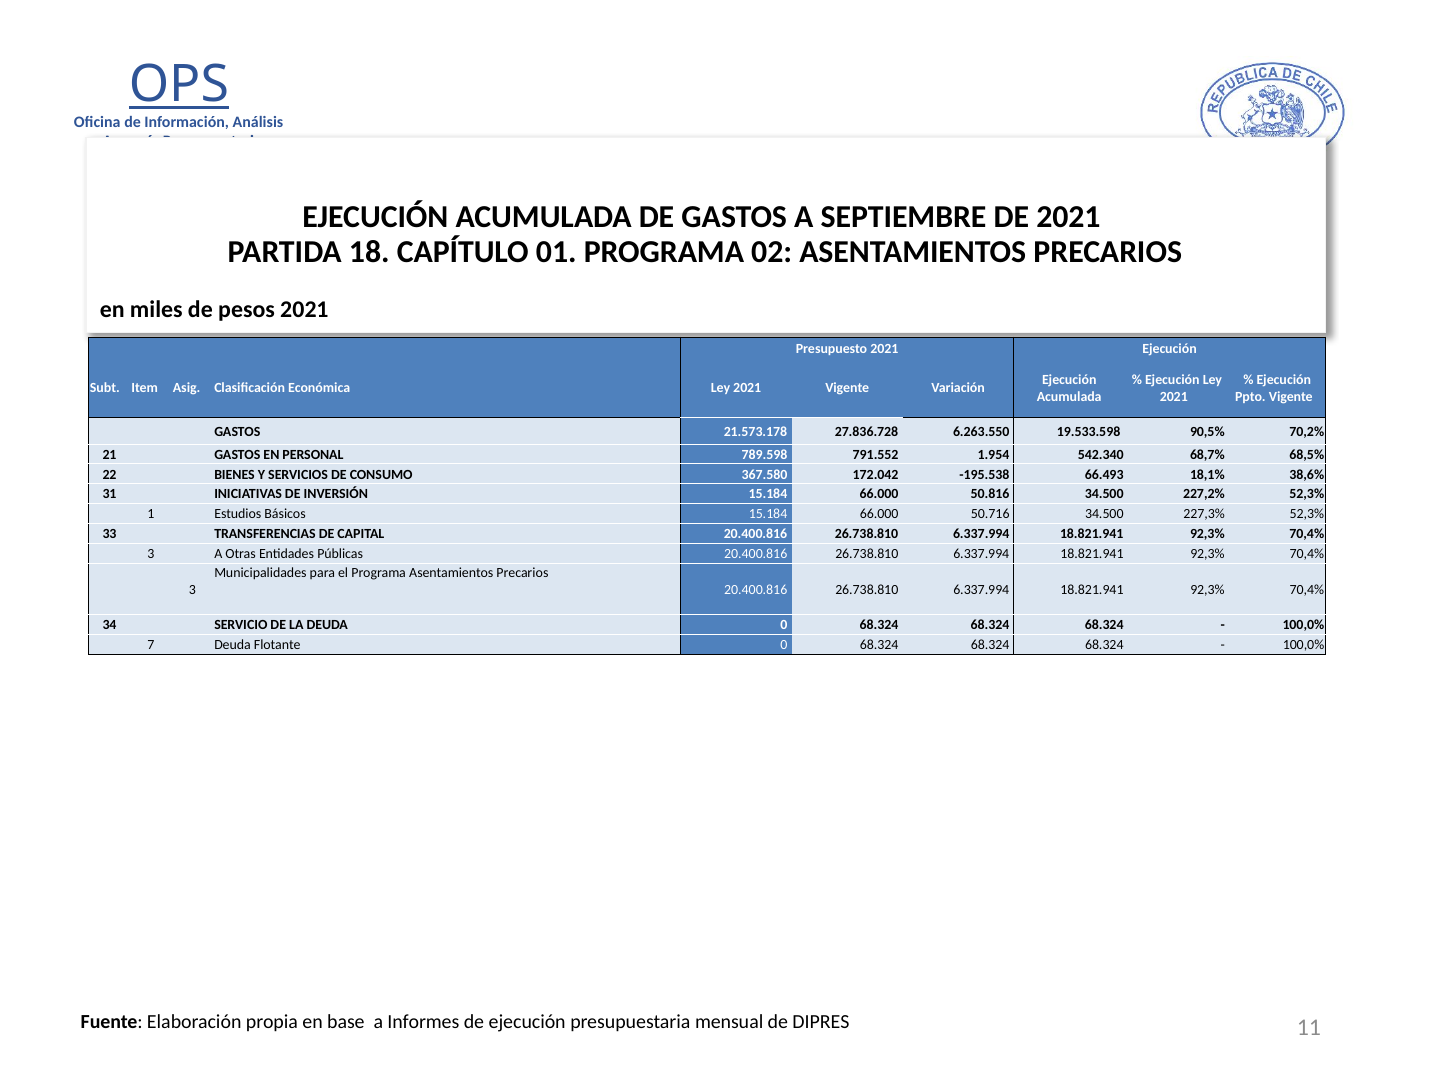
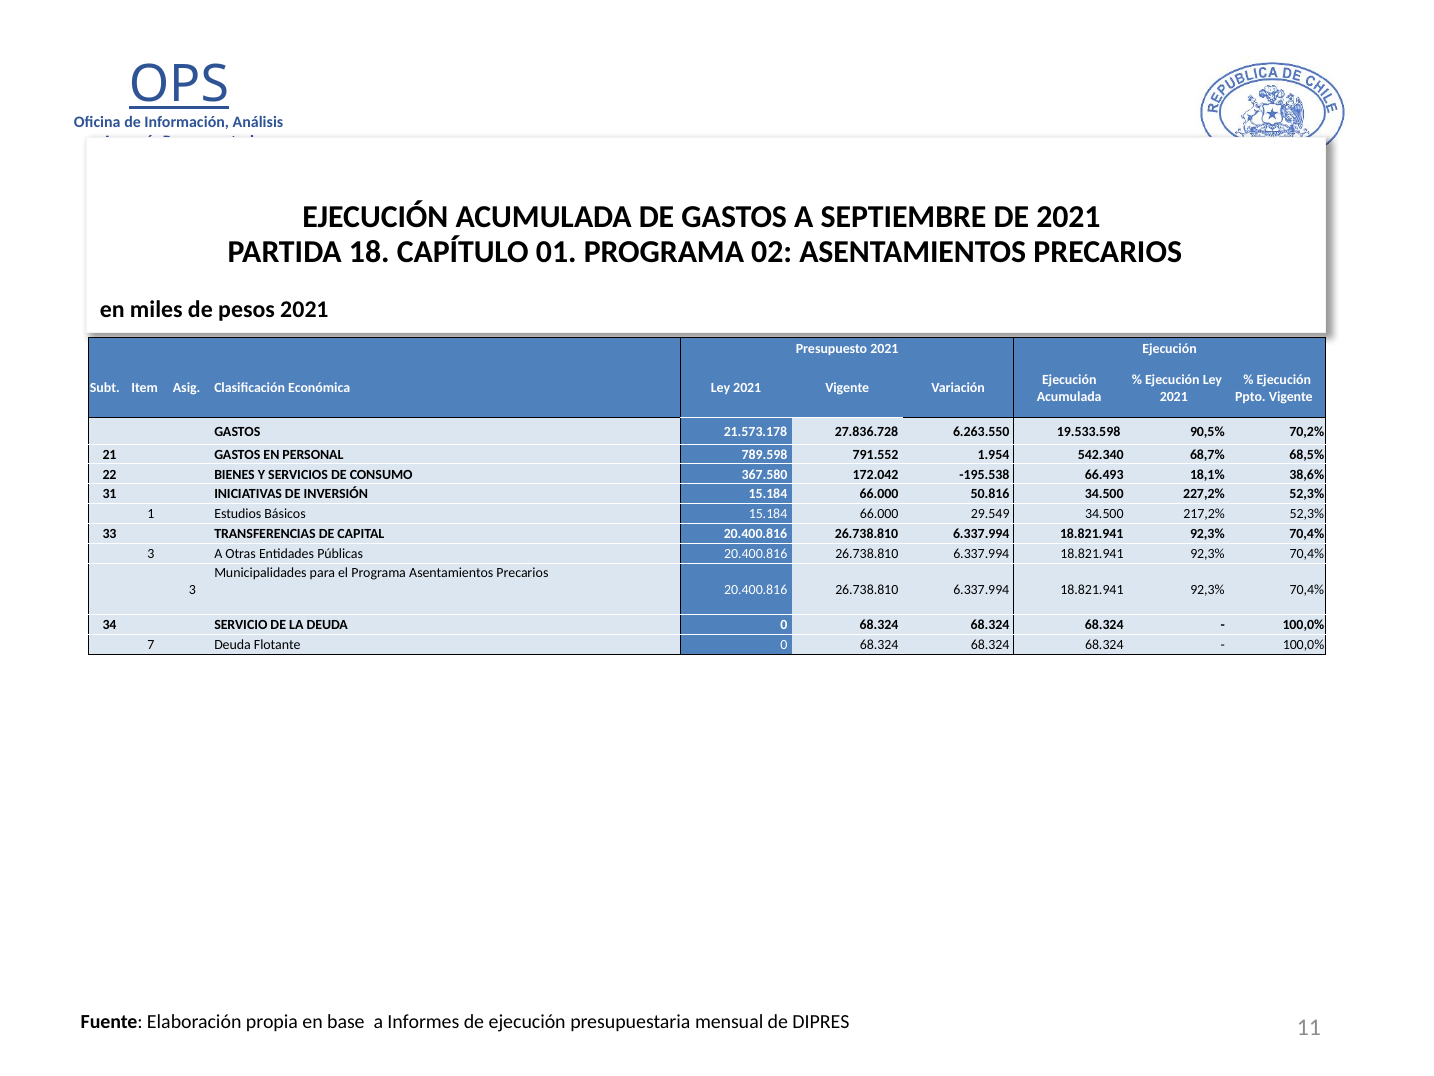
50.716: 50.716 -> 29.549
227,3%: 227,3% -> 217,2%
